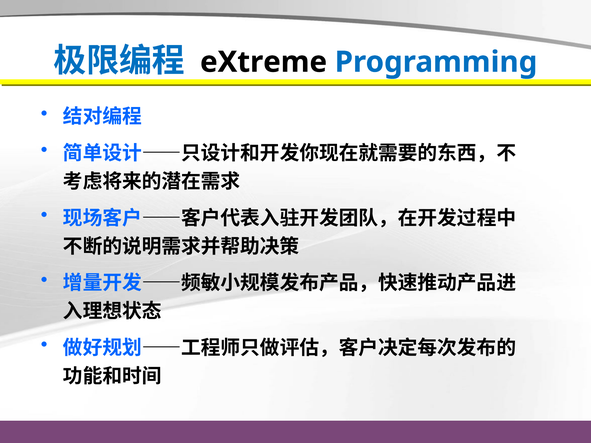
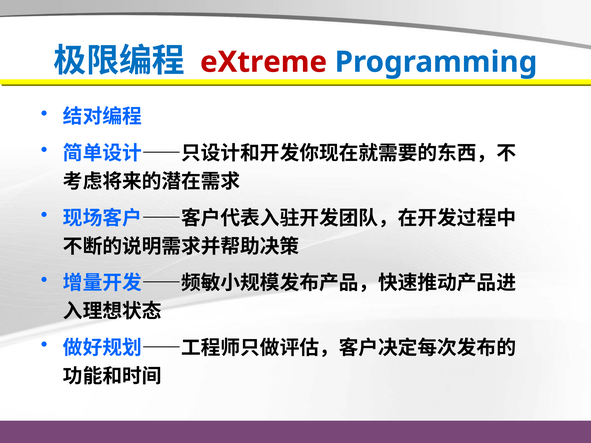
eXtreme colour: black -> red
